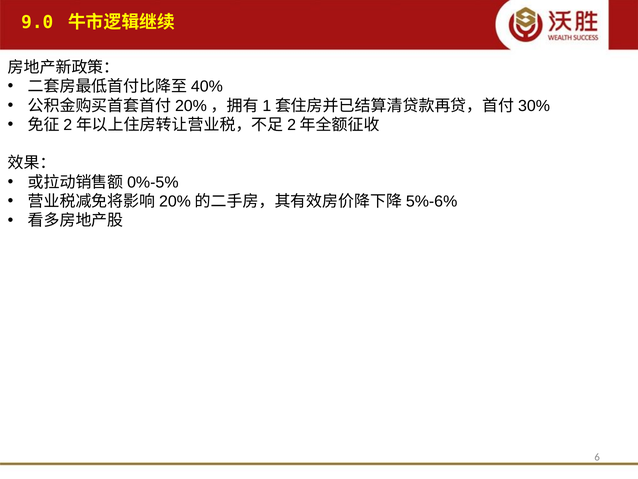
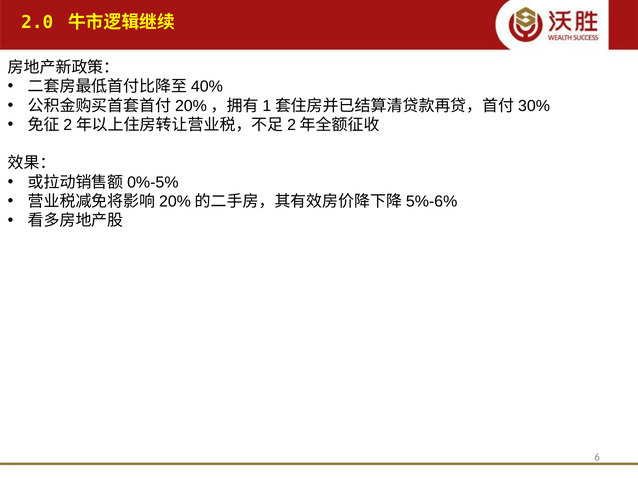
9.0: 9.0 -> 2.0
